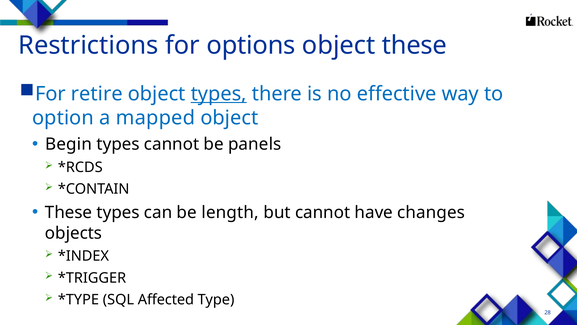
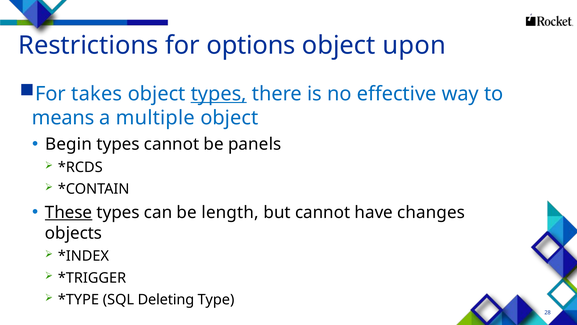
object these: these -> upon
retire: retire -> takes
option: option -> means
mapped: mapped -> multiple
These at (69, 212) underline: none -> present
Affected: Affected -> Deleting
